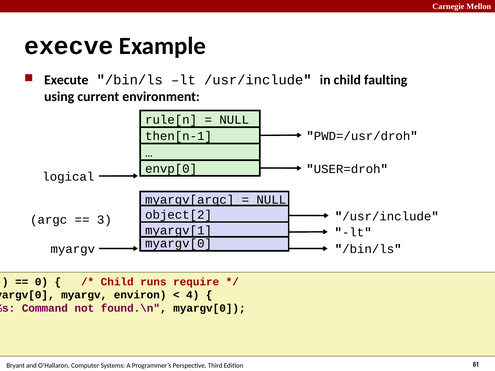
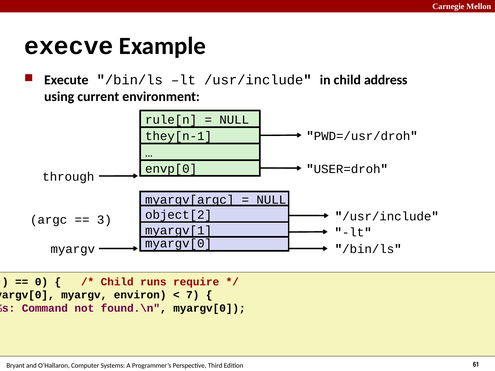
faulting: faulting -> address
then[n-1: then[n-1 -> they[n-1
logical: logical -> through
4: 4 -> 7
